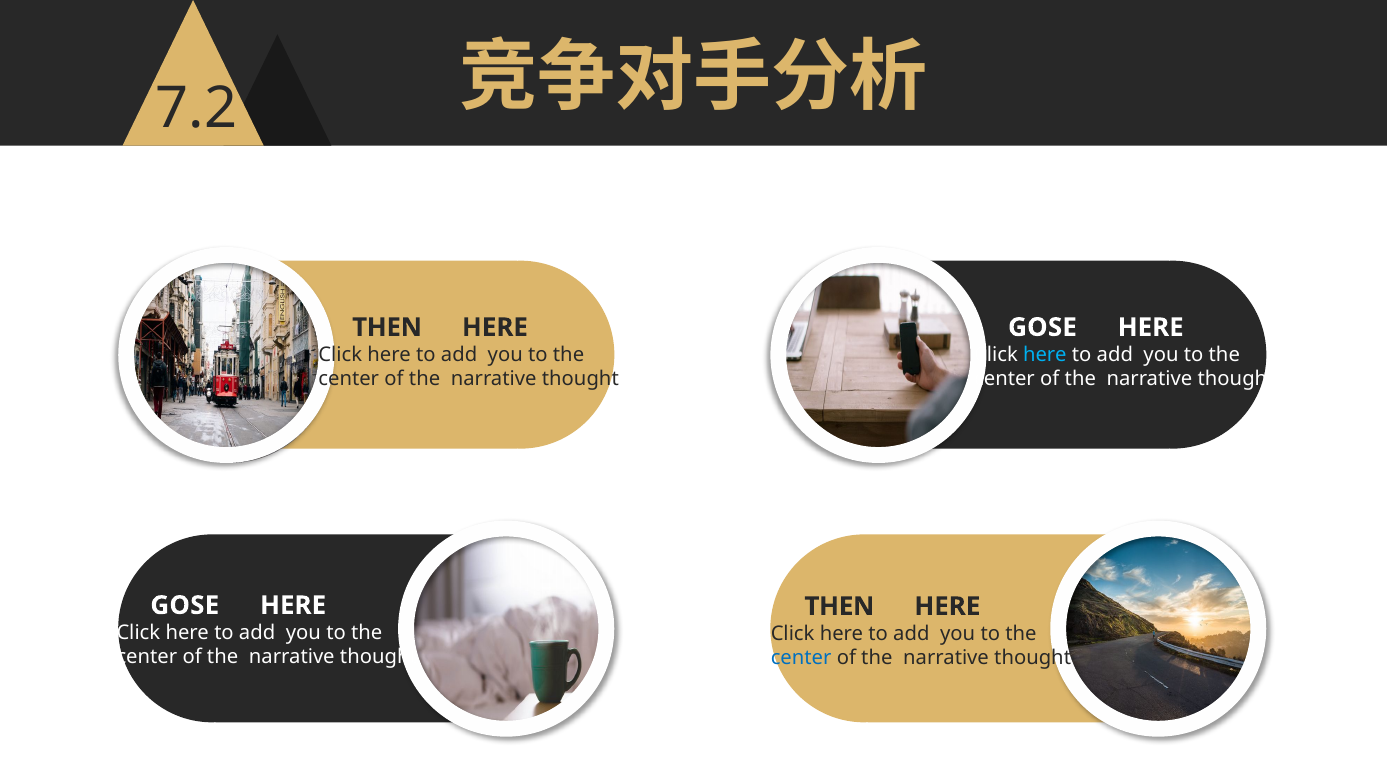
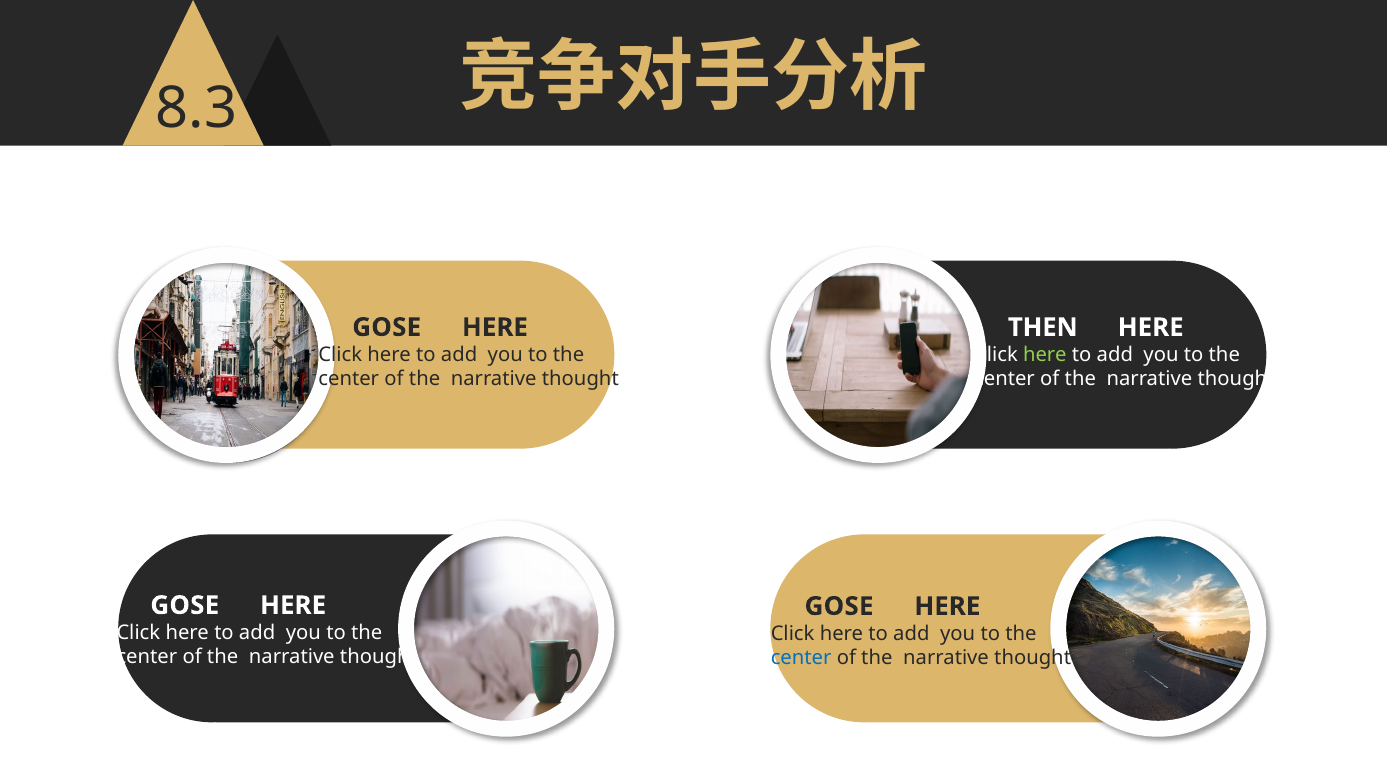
7.2: 7.2 -> 8.3
THEN at (387, 327): THEN -> GOSE
GOSE at (1042, 327): GOSE -> THEN
here at (1045, 355) colour: light blue -> light green
THEN at (839, 606): THEN -> GOSE
